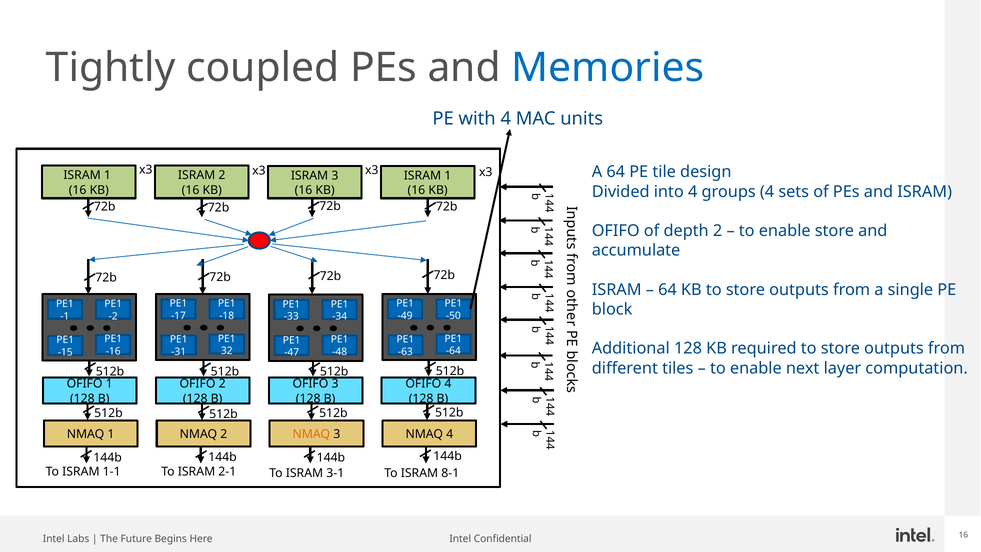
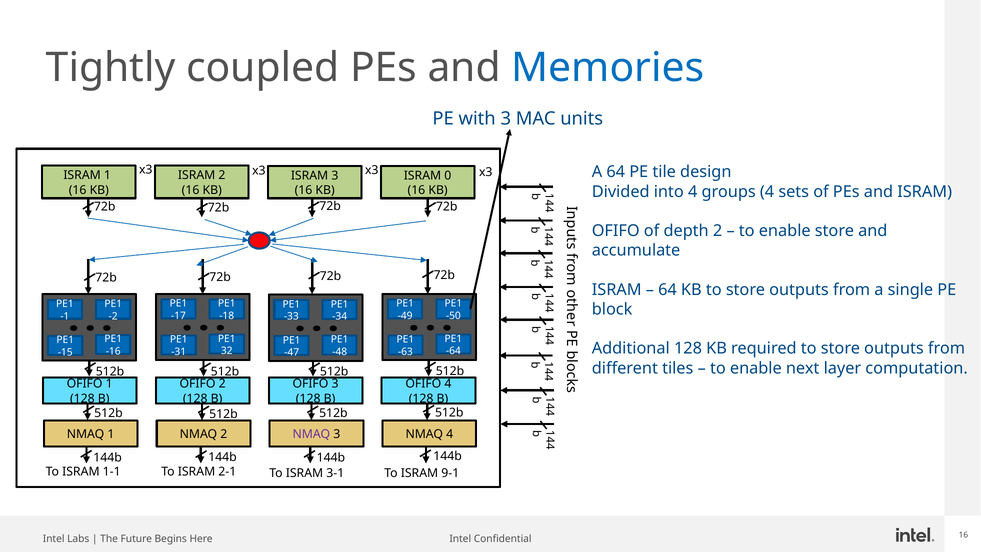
with 4: 4 -> 3
1 at (448, 176): 1 -> 0
NMAQ at (311, 434) colour: orange -> purple
8-1: 8-1 -> 9-1
